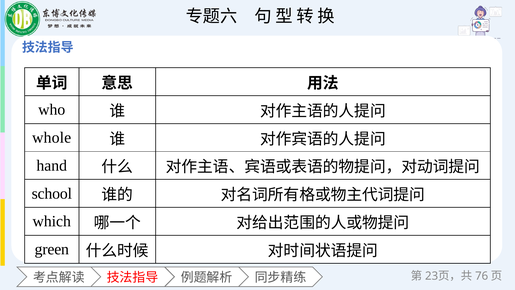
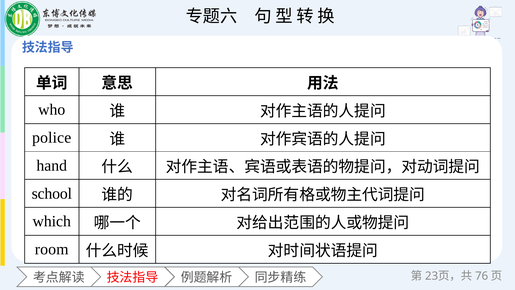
whole: whole -> police
green: green -> room
